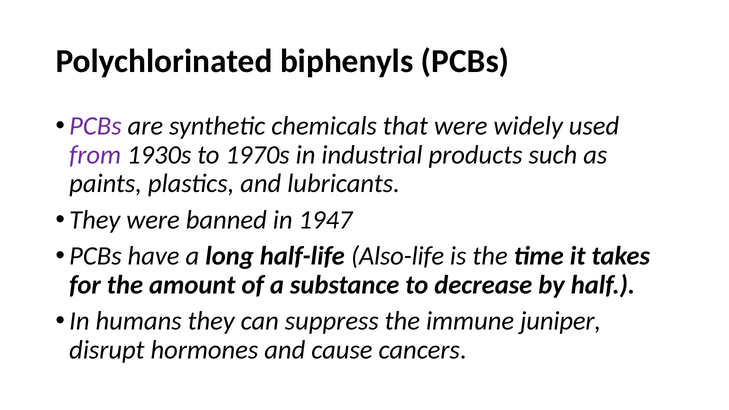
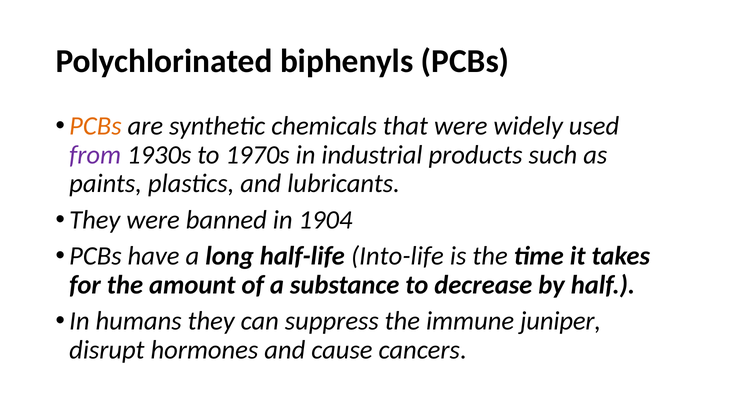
PCBs at (95, 126) colour: purple -> orange
1947: 1947 -> 1904
Also-life: Also-life -> Into-life
